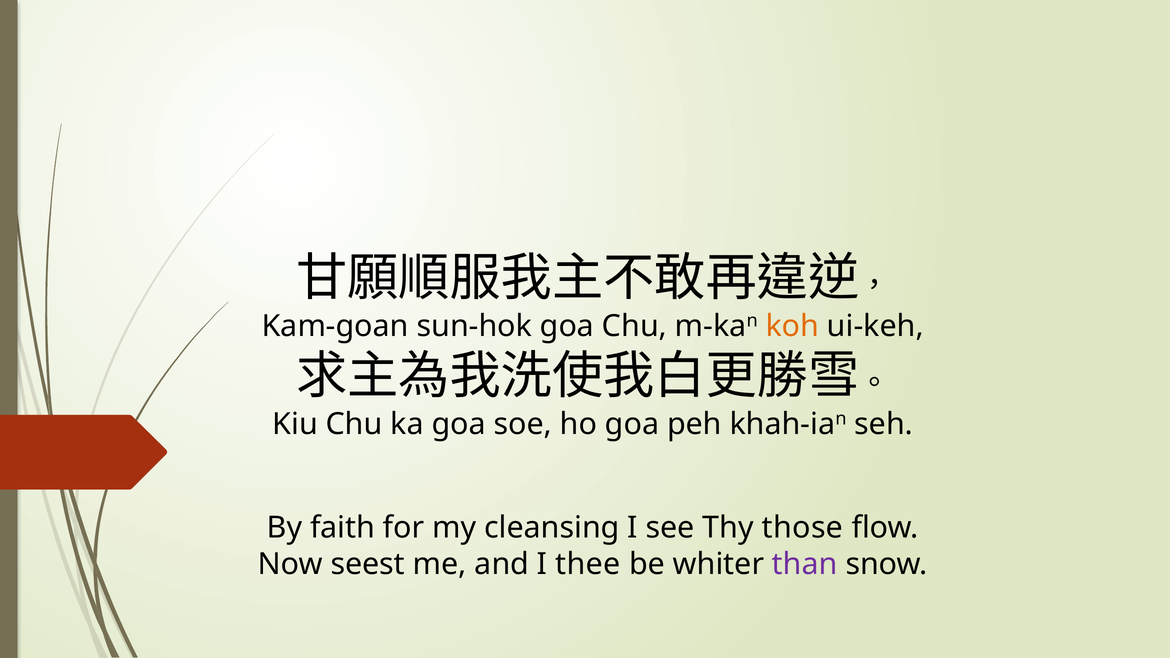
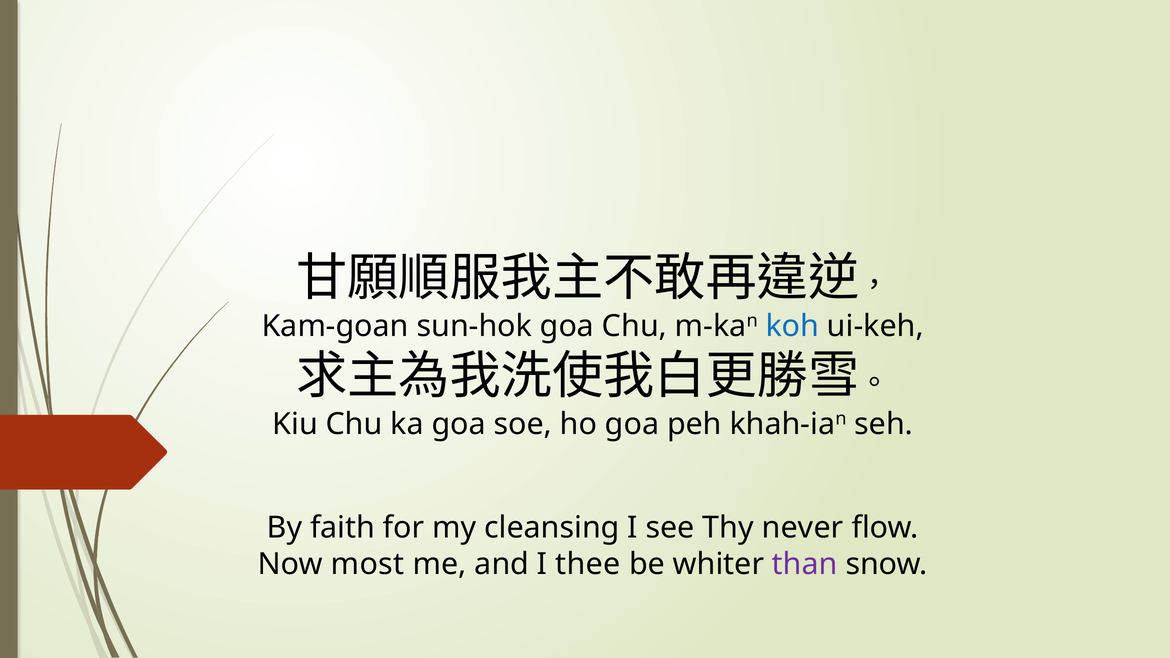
koh colour: orange -> blue
those: those -> never
seest: seest -> most
